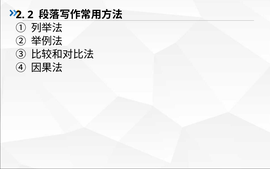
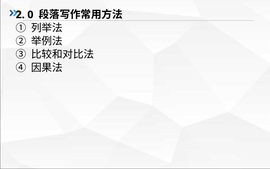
2 2: 2 -> 0
